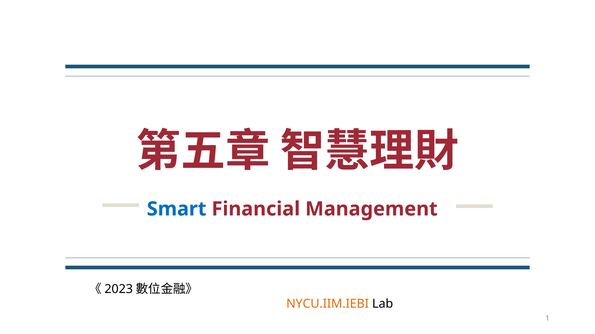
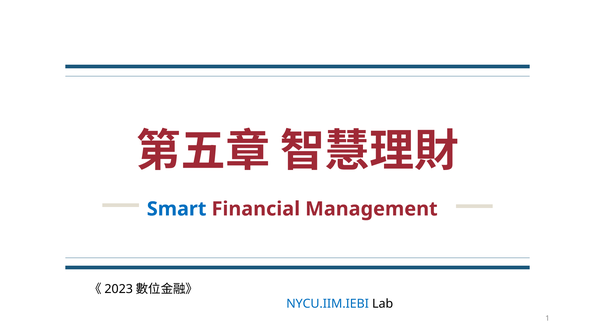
NYCU.IIM.IEBI colour: orange -> blue
